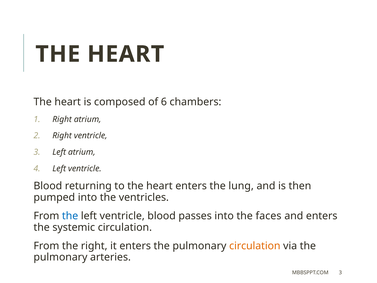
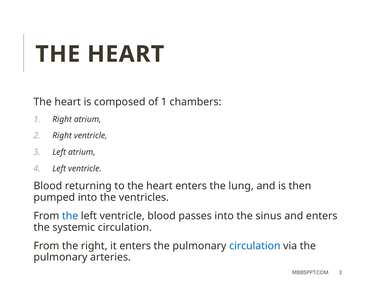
of 6: 6 -> 1
faces: faces -> sinus
circulation at (255, 246) colour: orange -> blue
